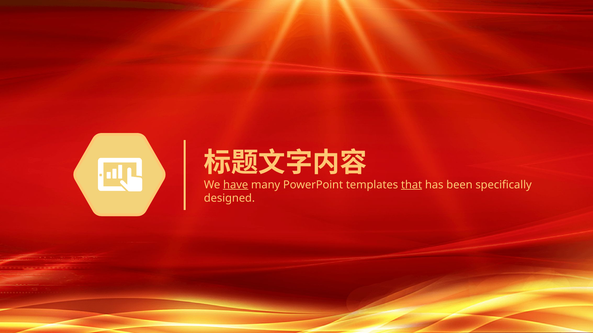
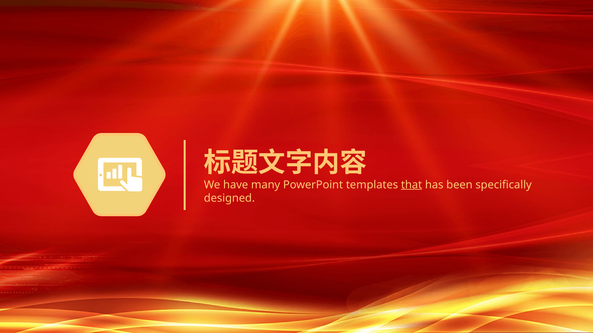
have underline: present -> none
